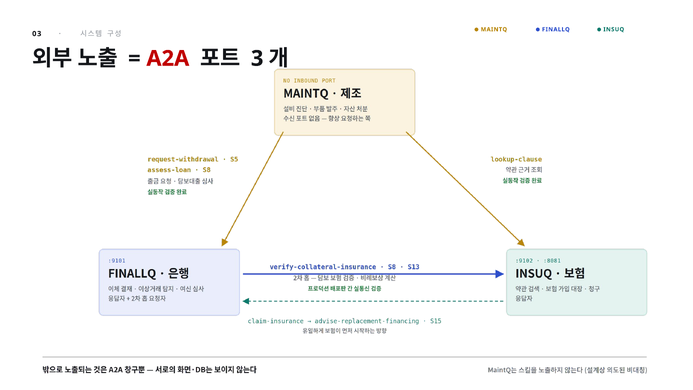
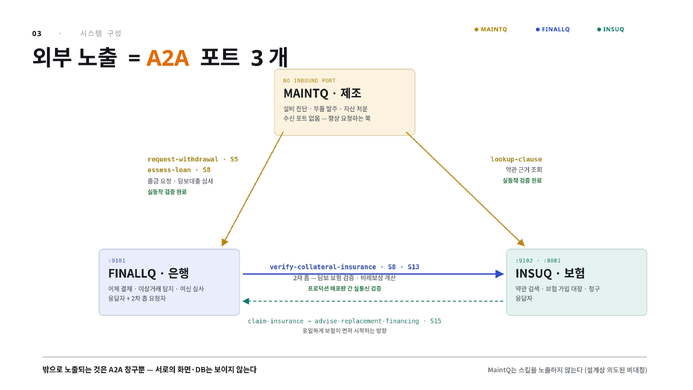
A2A colour: red -> orange
